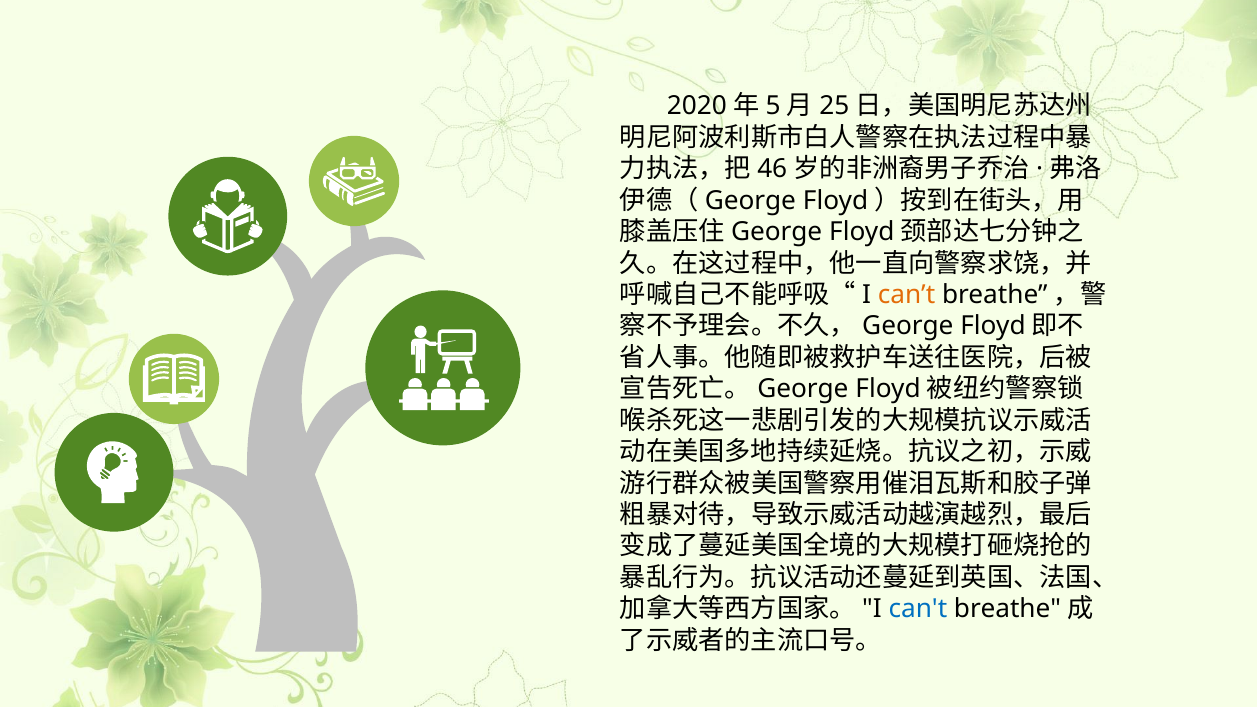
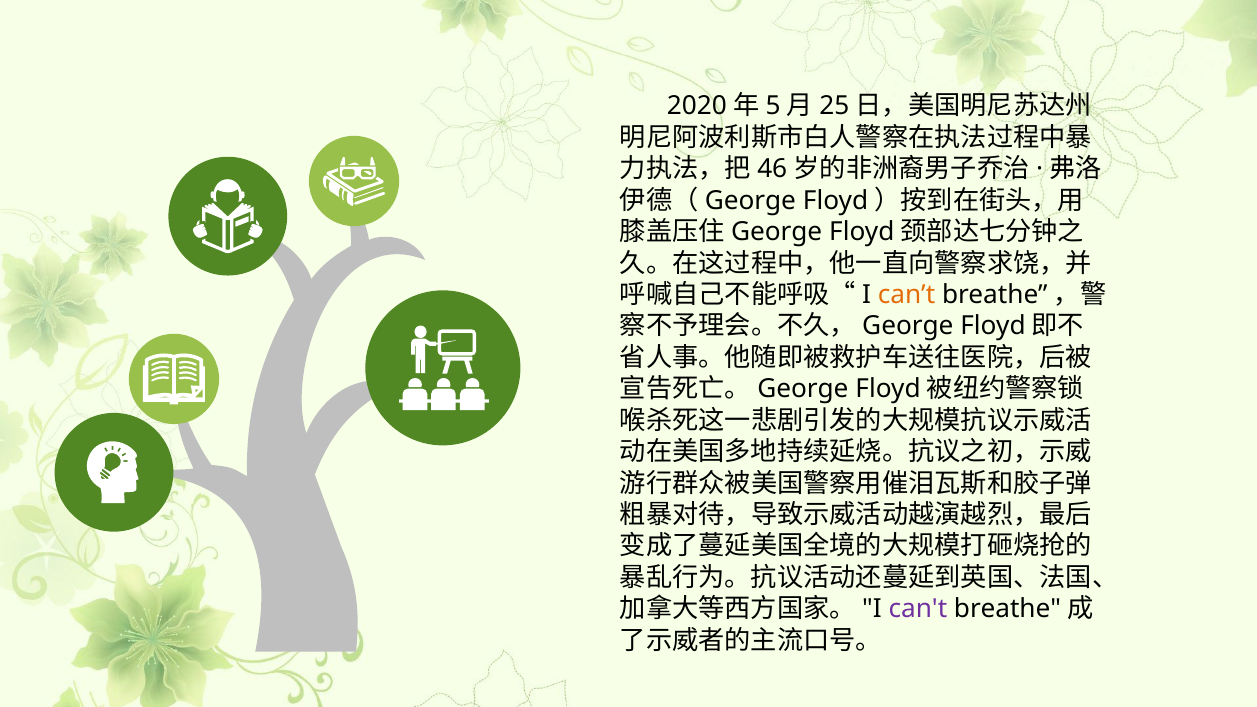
can't colour: blue -> purple
